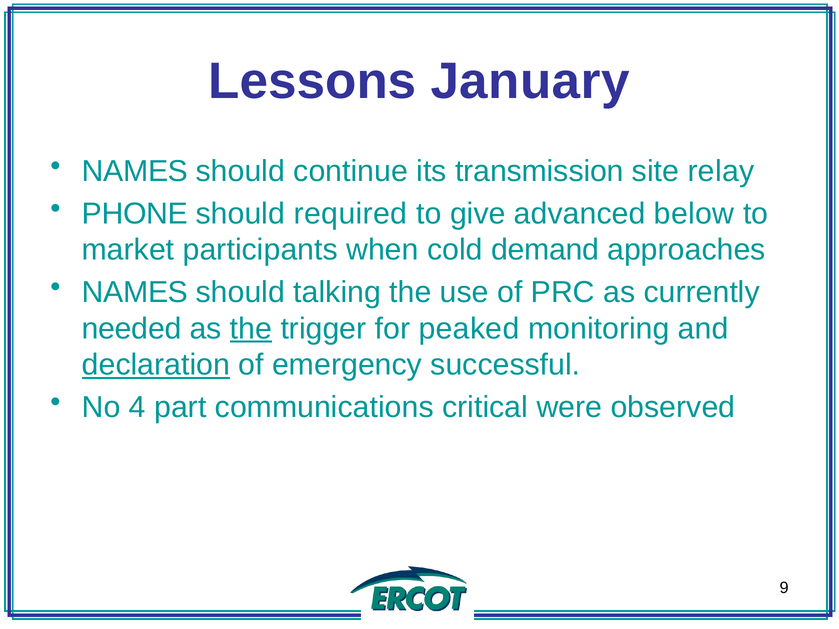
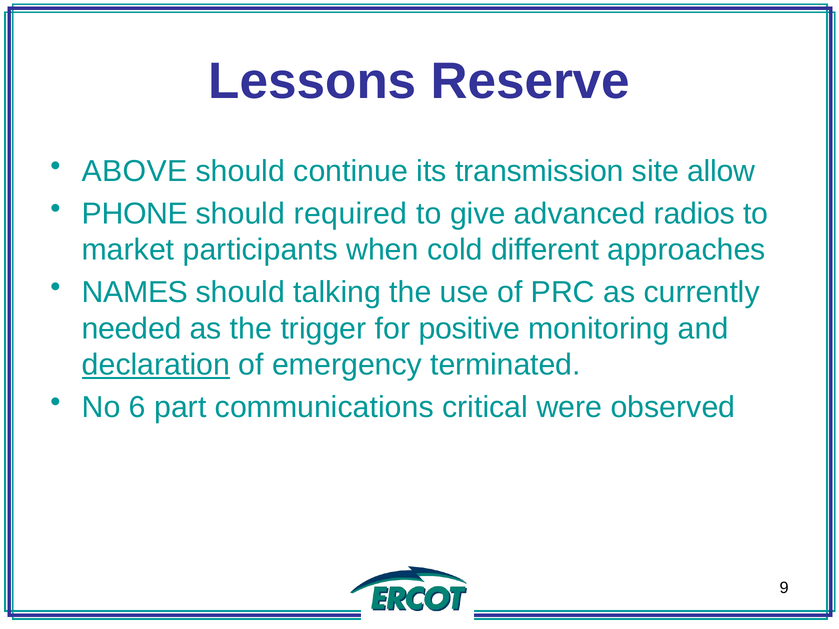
January: January -> Reserve
NAMES at (135, 171): NAMES -> ABOVE
relay: relay -> allow
below: below -> radios
demand: demand -> different
the at (251, 329) underline: present -> none
peaked: peaked -> positive
successful: successful -> terminated
4: 4 -> 6
